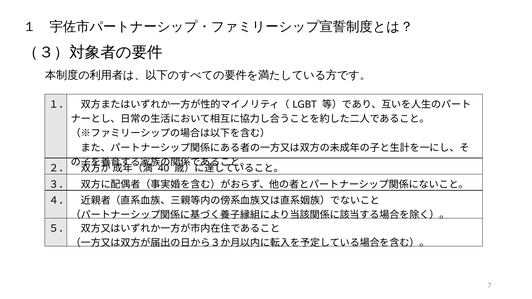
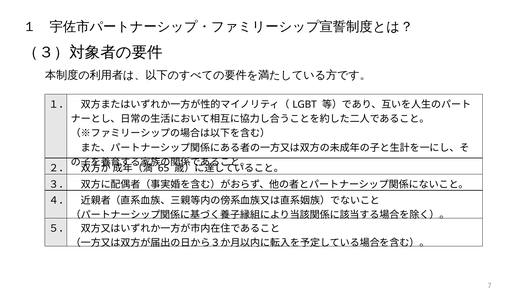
40: 40 -> 65
